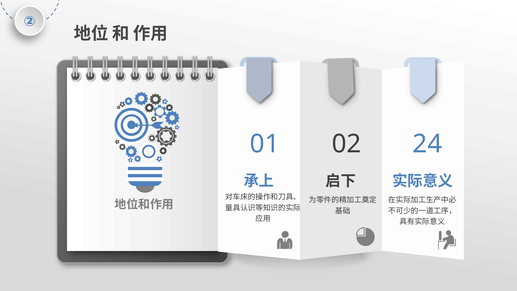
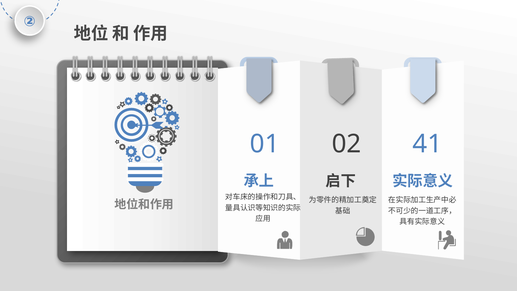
24: 24 -> 41
